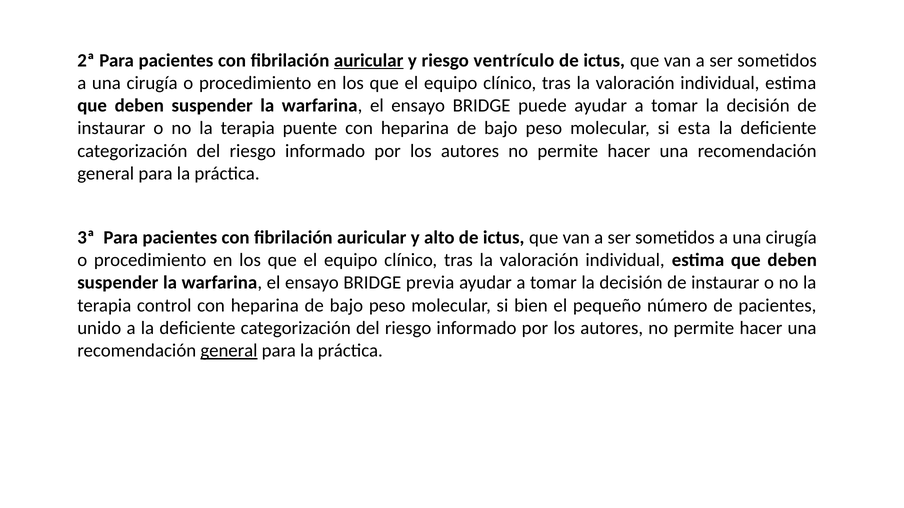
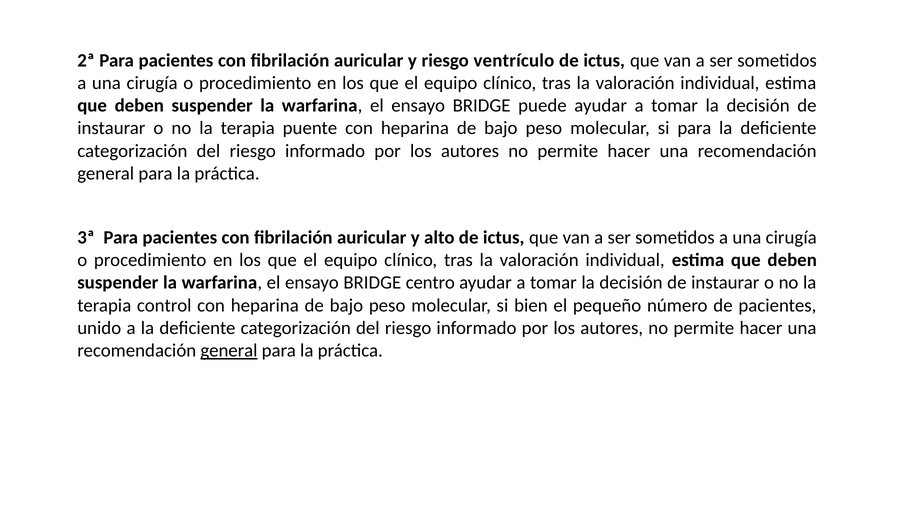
auricular at (369, 60) underline: present -> none
si esta: esta -> para
previa: previa -> centro
